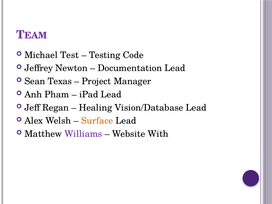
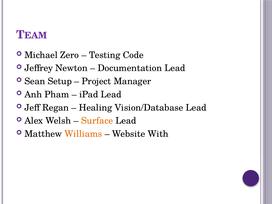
Test: Test -> Zero
Texas: Texas -> Setup
Williams colour: purple -> orange
